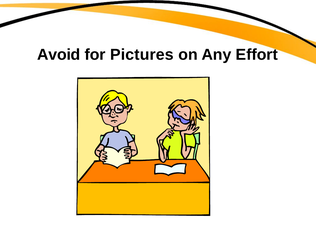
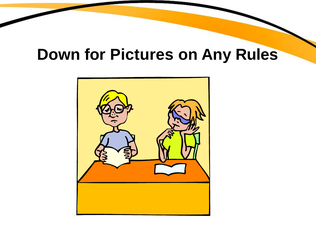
Avoid: Avoid -> Down
Effort: Effort -> Rules
